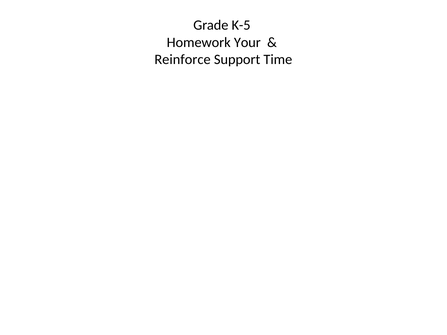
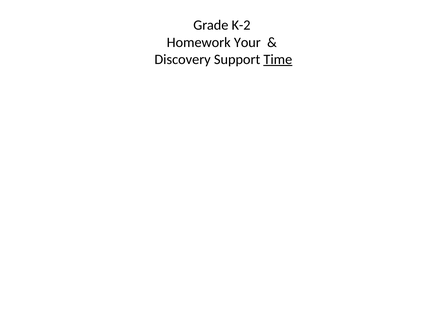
K-5: K-5 -> K-2
Reinforce: Reinforce -> Discovery
Time underline: none -> present
